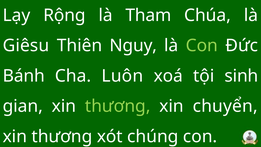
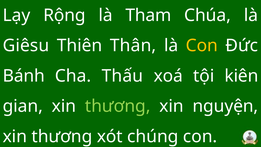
Nguy: Nguy -> Thân
Con at (202, 46) colour: light green -> yellow
Luôn: Luôn -> Thấu
sinh: sinh -> kiên
chuyển: chuyển -> nguyện
